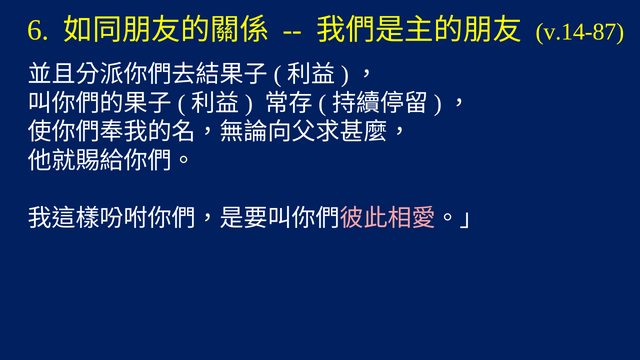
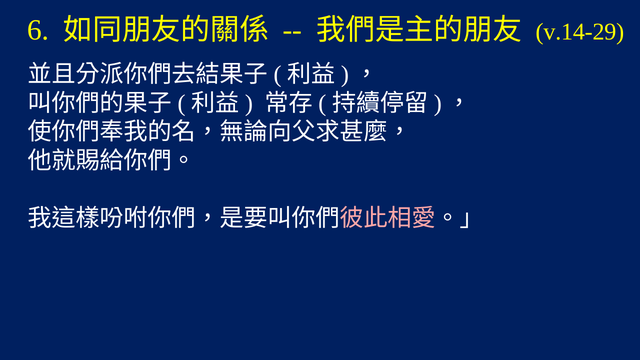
v.14-87: v.14-87 -> v.14-29
